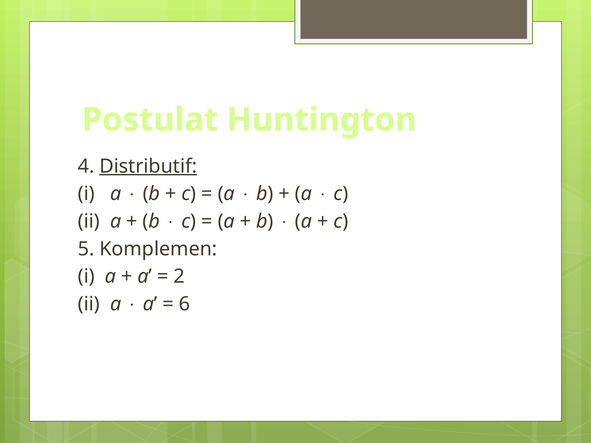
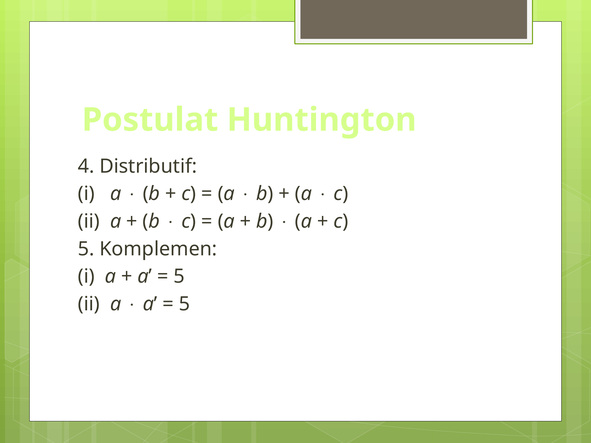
Distributif underline: present -> none
2 at (179, 277): 2 -> 5
6 at (184, 304): 6 -> 5
